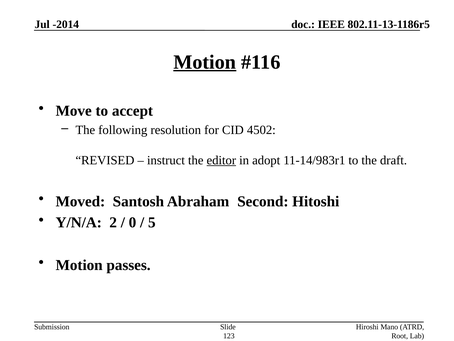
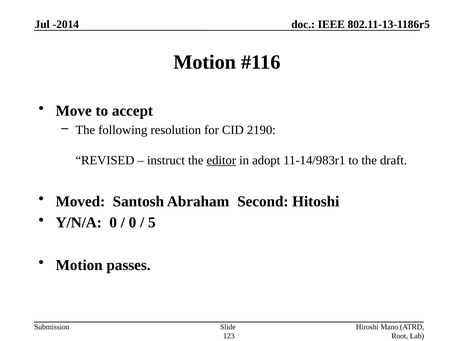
Motion at (205, 62) underline: present -> none
4502: 4502 -> 2190
Y/N/A 2: 2 -> 0
